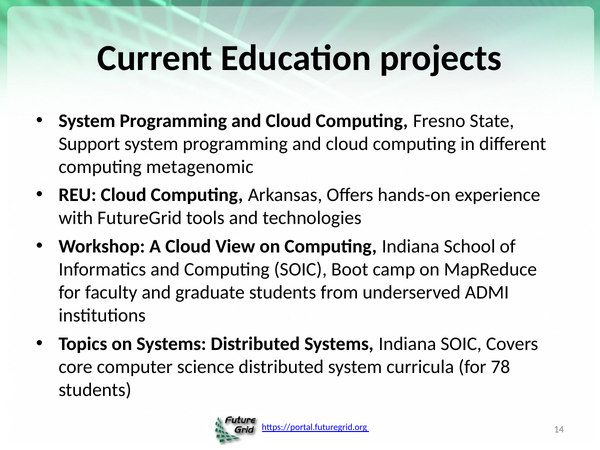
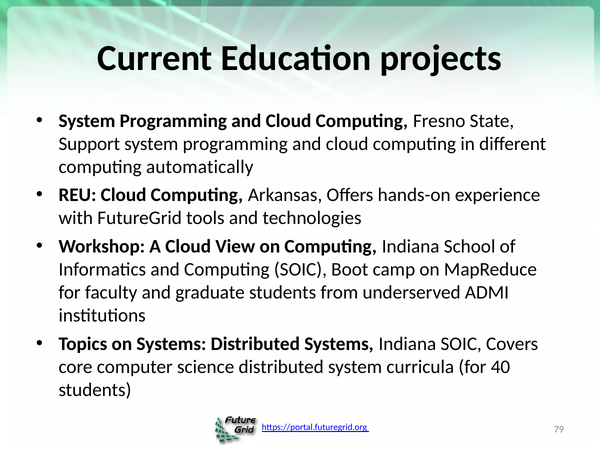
metagenomic: metagenomic -> automatically
78: 78 -> 40
14: 14 -> 79
